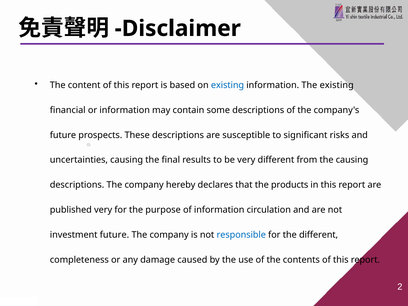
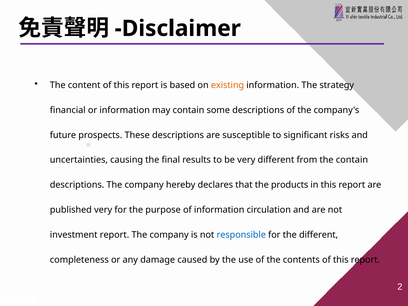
existing at (228, 85) colour: blue -> orange
The existing: existing -> strategy
the causing: causing -> contain
investment future: future -> report
